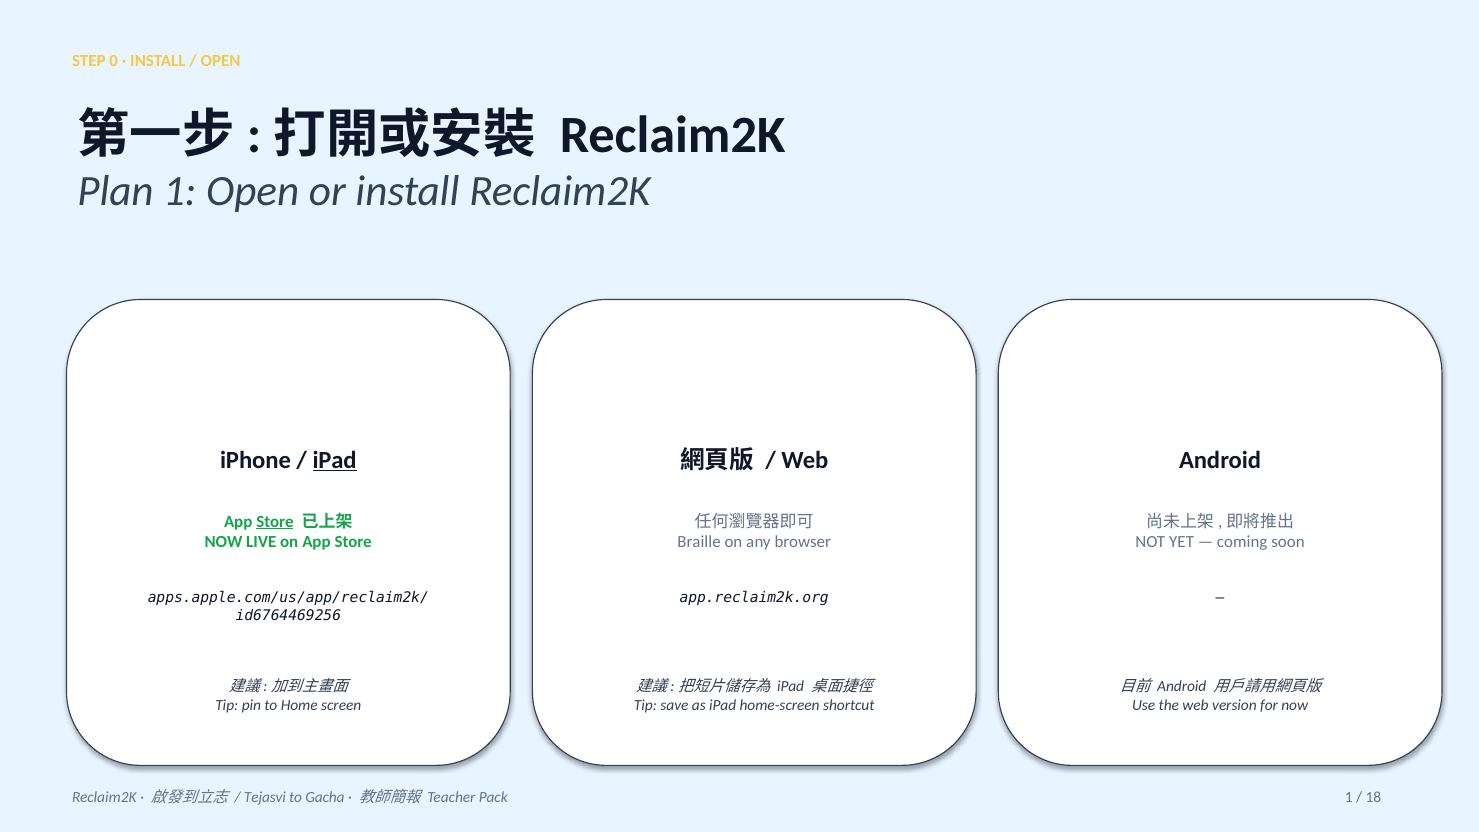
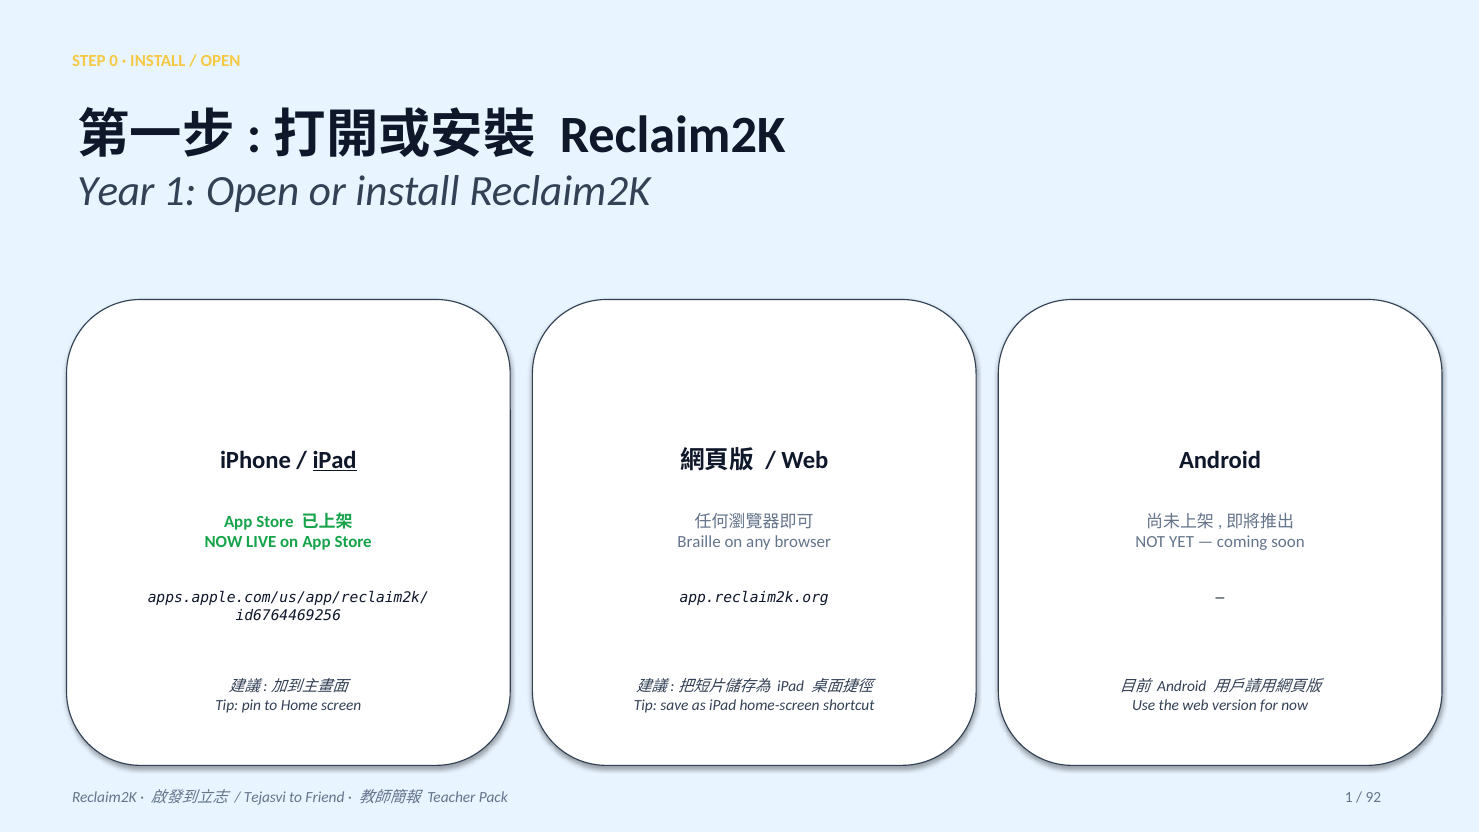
Plan: Plan -> Year
Store at (275, 521) underline: present -> none
Gacha: Gacha -> Friend
18: 18 -> 92
